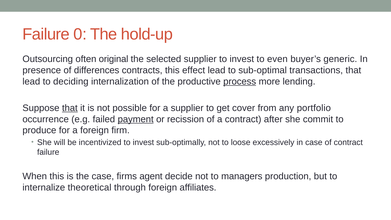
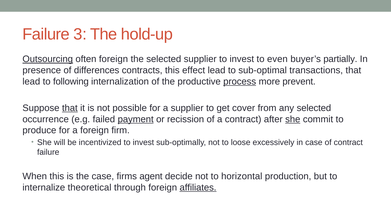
0: 0 -> 3
Outsourcing underline: none -> present
often original: original -> foreign
generic: generic -> partially
deciding: deciding -> following
lending: lending -> prevent
any portfolio: portfolio -> selected
she at (293, 119) underline: none -> present
managers: managers -> horizontal
affiliates underline: none -> present
